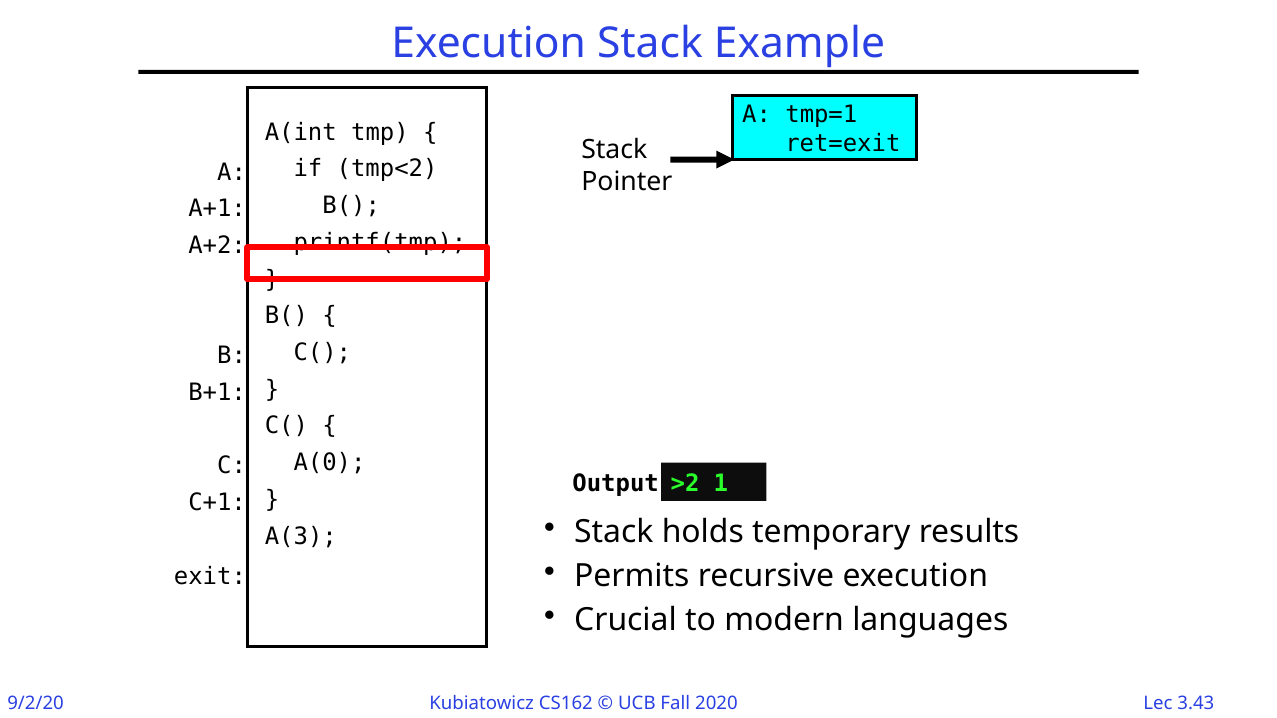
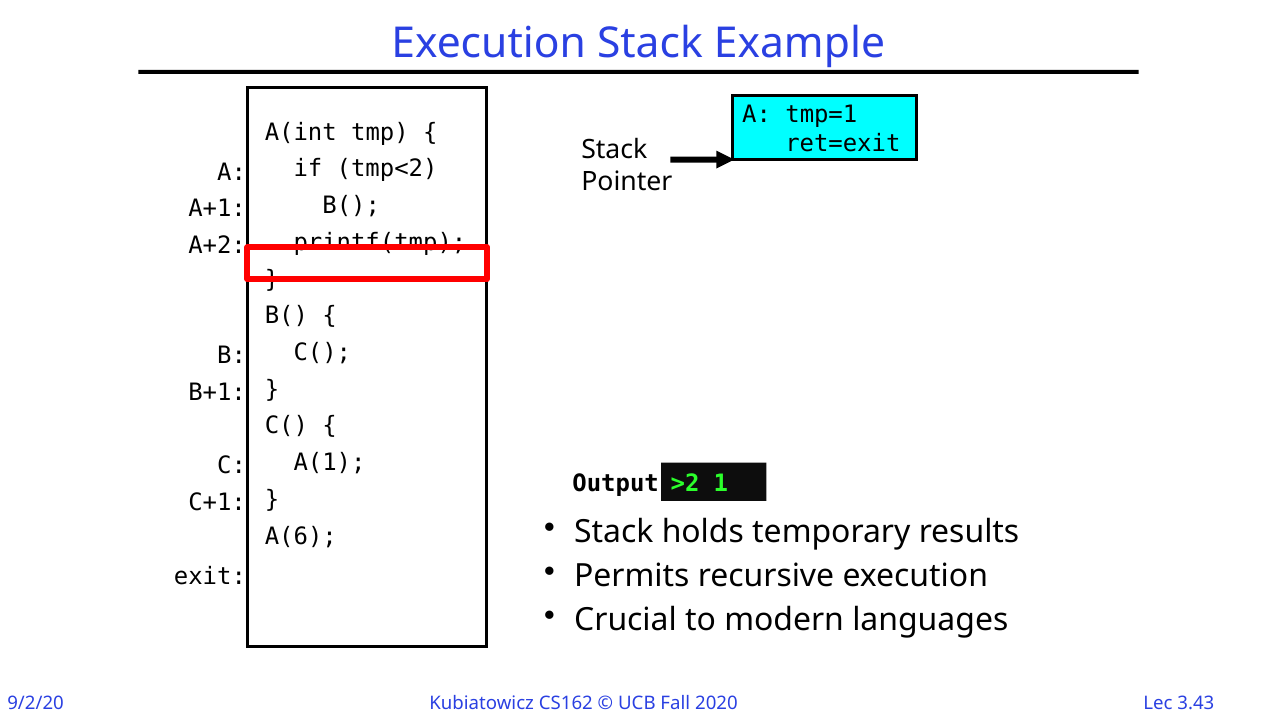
A(0: A(0 -> A(1
A(3: A(3 -> A(6
